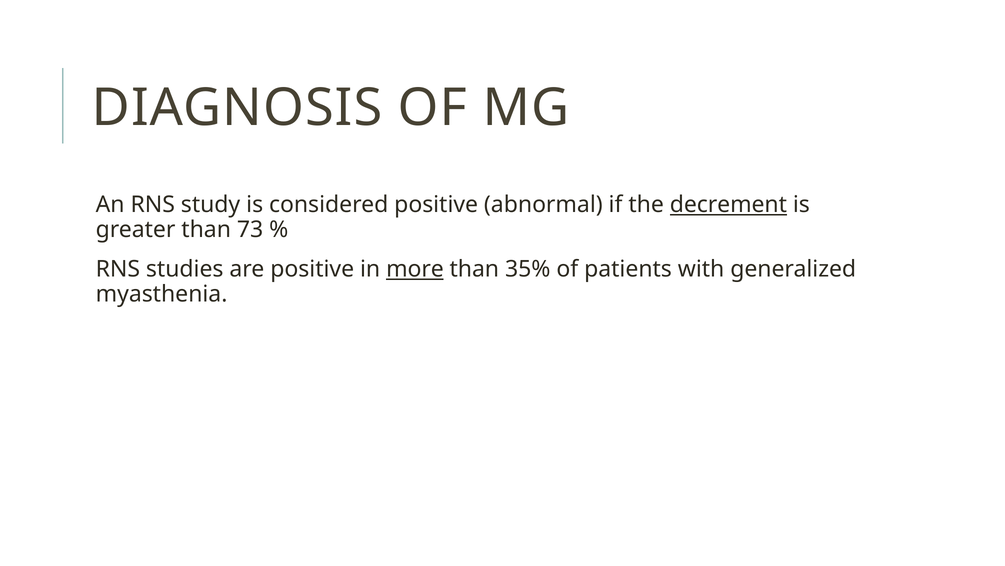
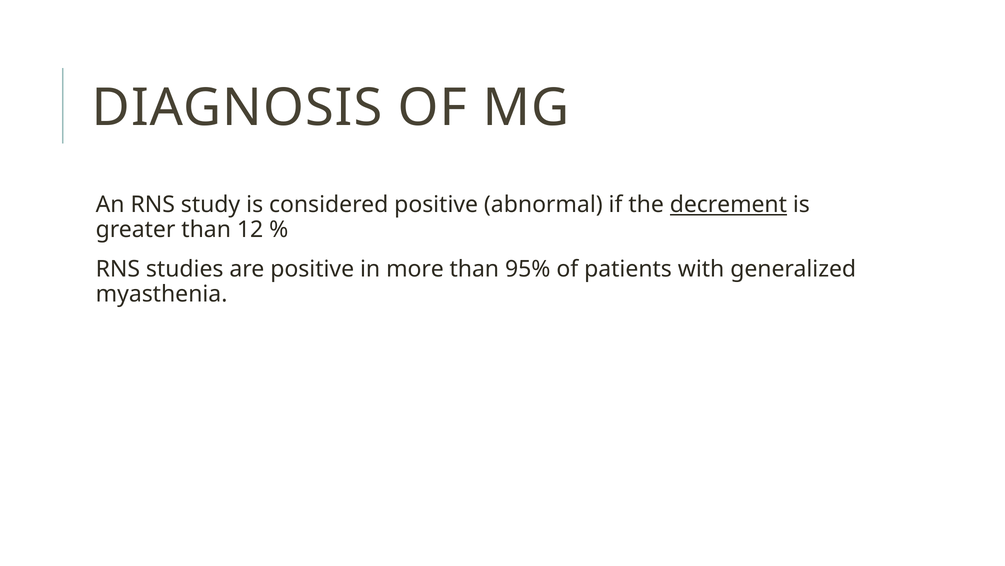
73: 73 -> 12
more underline: present -> none
35%: 35% -> 95%
